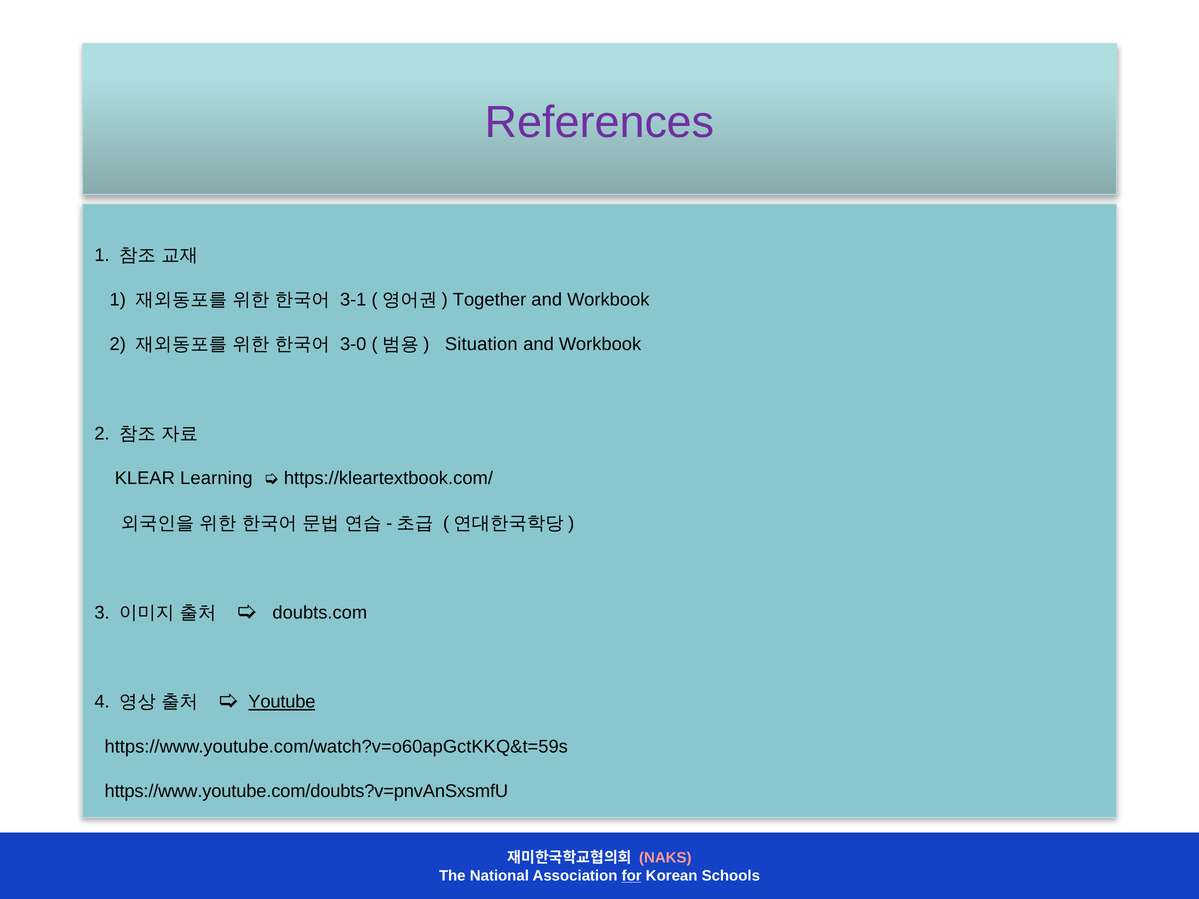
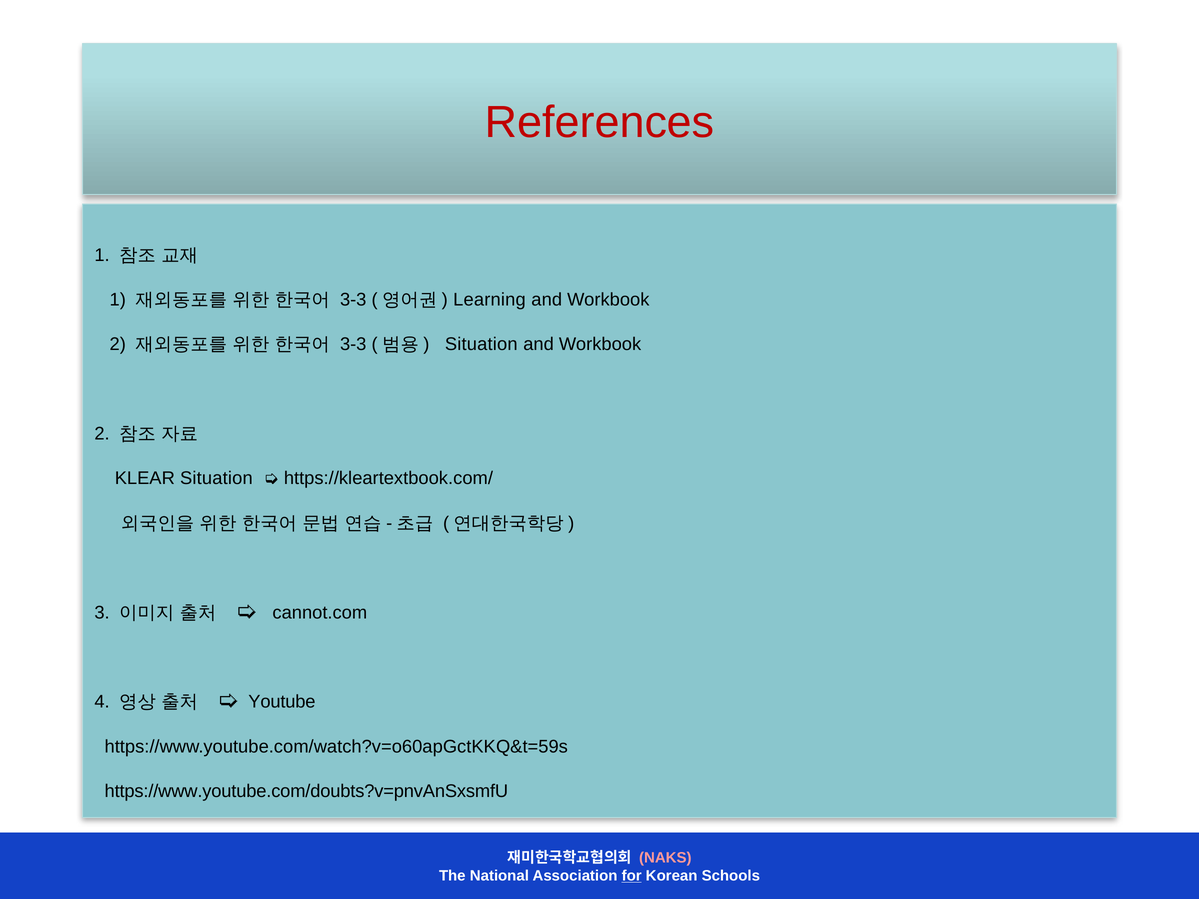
References colour: purple -> red
3-1 at (353, 300): 3-1 -> 3-3
Together: Together -> Learning
3-0 at (353, 344): 3-0 -> 3-3
KLEAR Learning: Learning -> Situation
doubts.com: doubts.com -> cannot.com
Youtube underline: present -> none
